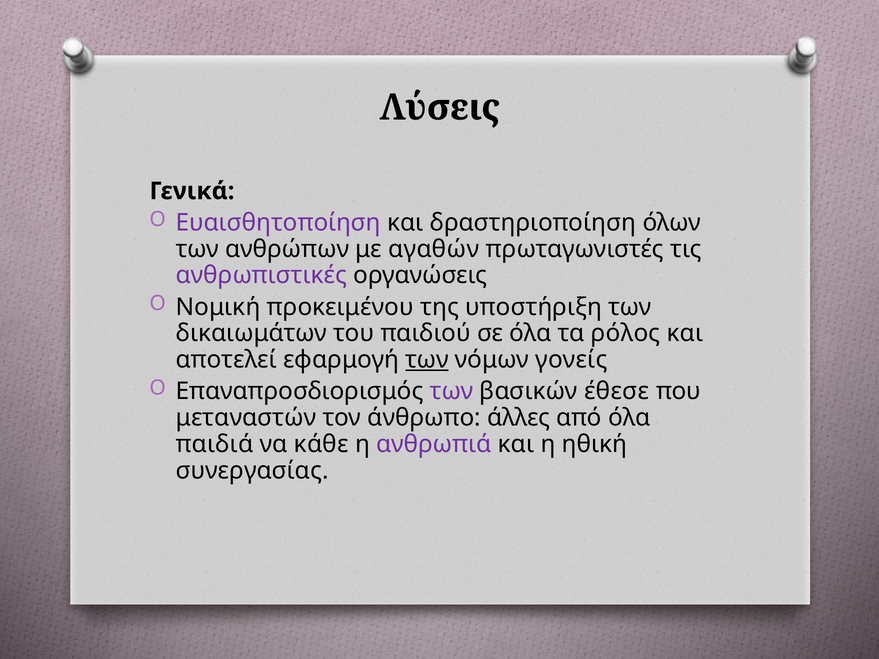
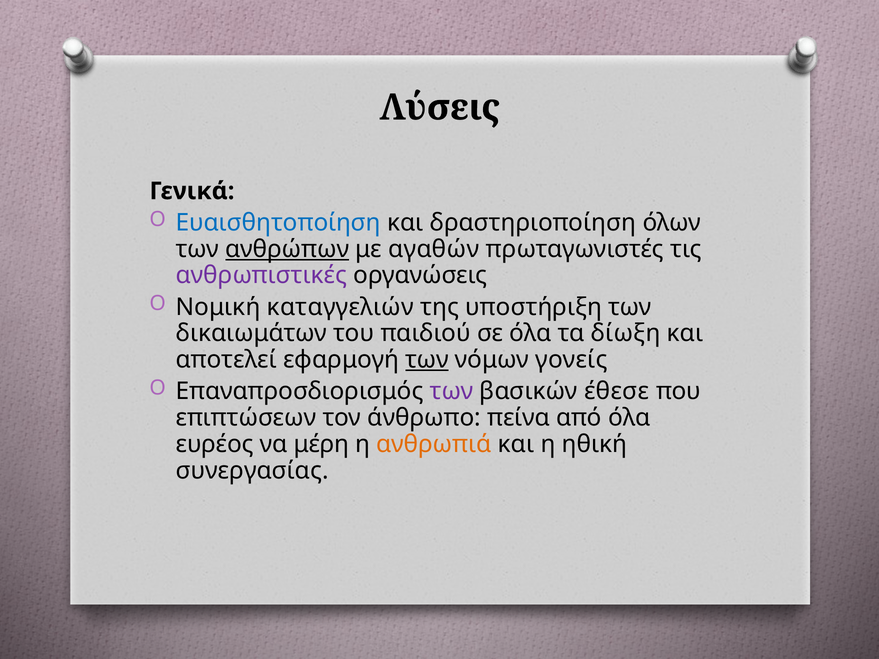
Ευαισθητοποίηση colour: purple -> blue
ανθρώπων underline: none -> present
προκειμένου: προκειμένου -> καταγγελιών
ρόλος: ρόλος -> δίωξη
μεταναστών: μεταναστών -> επιπτώσεων
άλλες: άλλες -> πείνα
παιδιά: παιδιά -> ευρέος
κάθε: κάθε -> μέρη
ανθρωπιά colour: purple -> orange
